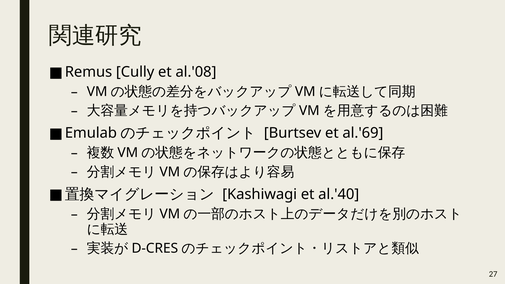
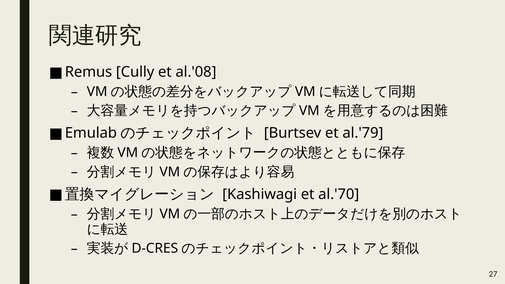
al.'69: al.'69 -> al.'79
al.'40: al.'40 -> al.'70
